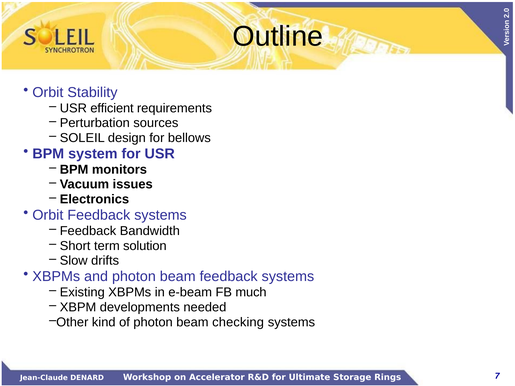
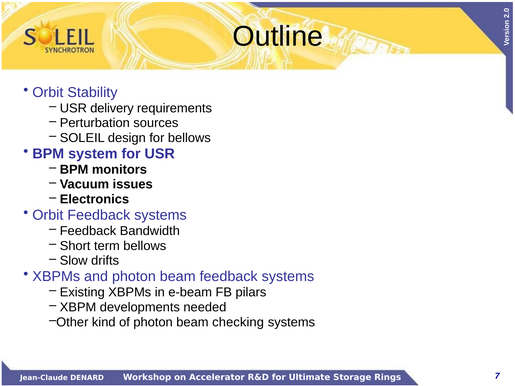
efficient: efficient -> delivery
term solution: solution -> bellows
much: much -> pilars
